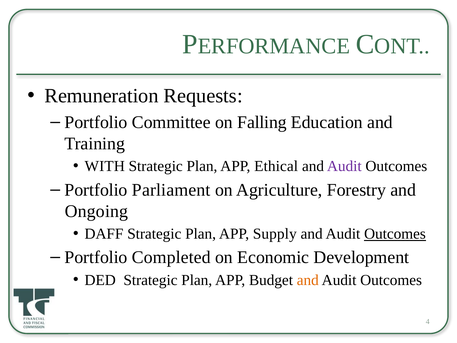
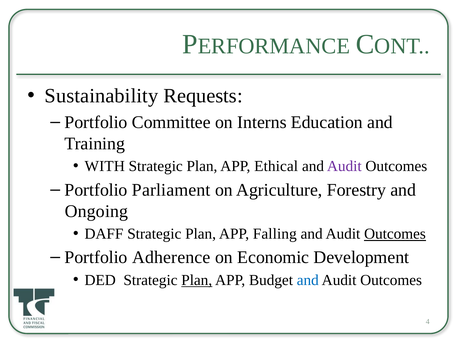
Remuneration: Remuneration -> Sustainability
Falling: Falling -> Interns
Supply: Supply -> Falling
Completed: Completed -> Adherence
Plan at (197, 280) underline: none -> present
and at (308, 280) colour: orange -> blue
